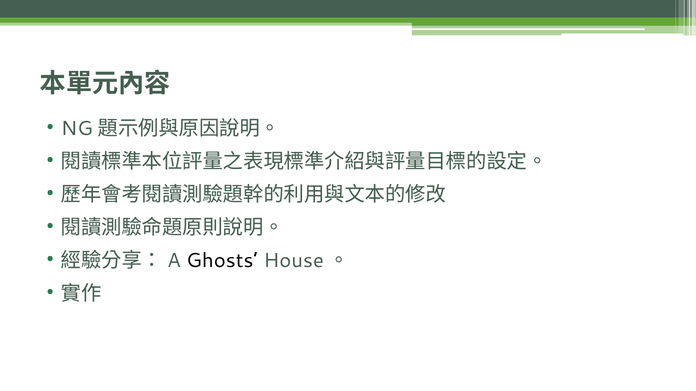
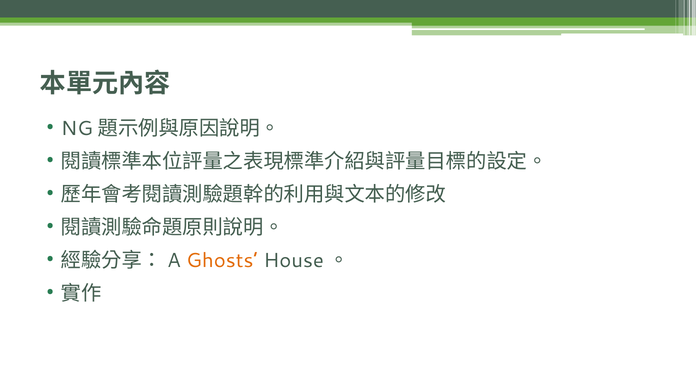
Ghosts colour: black -> orange
